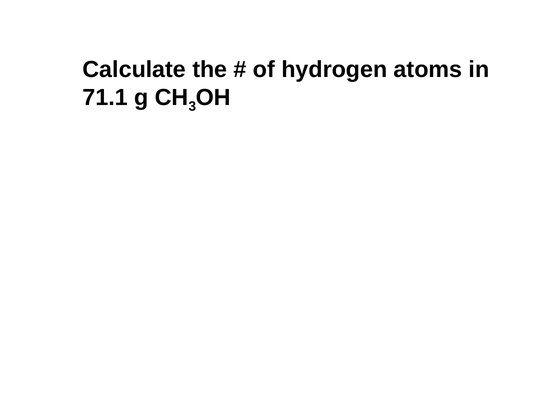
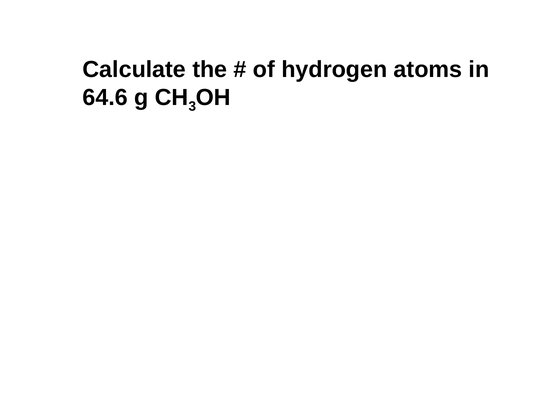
71.1: 71.1 -> 64.6
